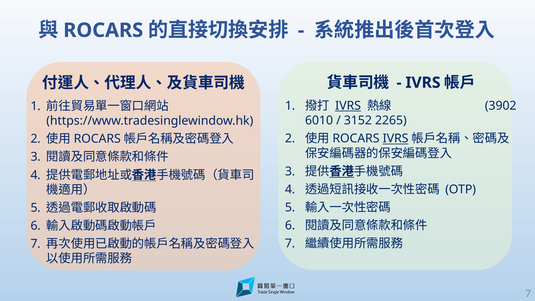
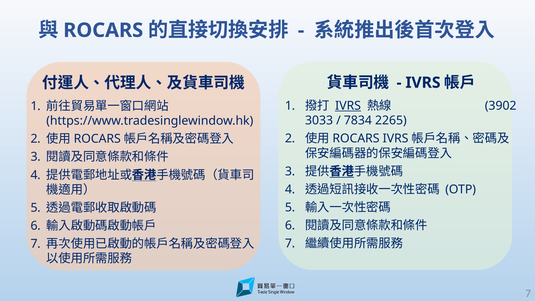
6010: 6010 -> 3033
3152: 3152 -> 7834
IVRS at (396, 139) underline: present -> none
